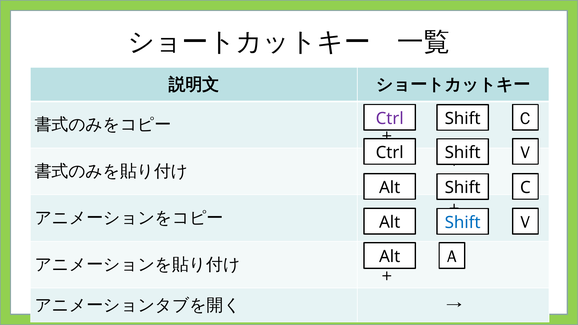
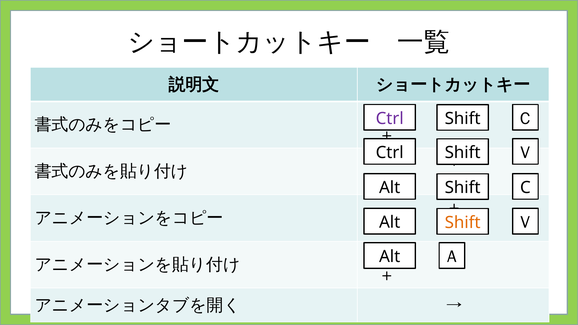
Shift at (463, 223) colour: blue -> orange
